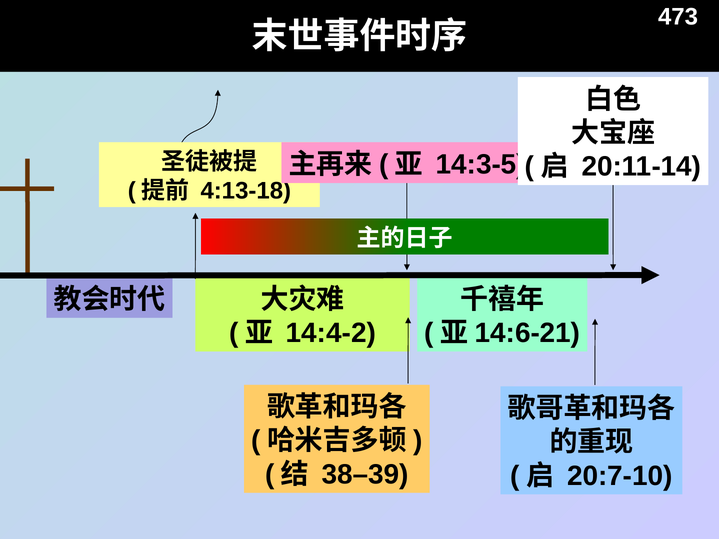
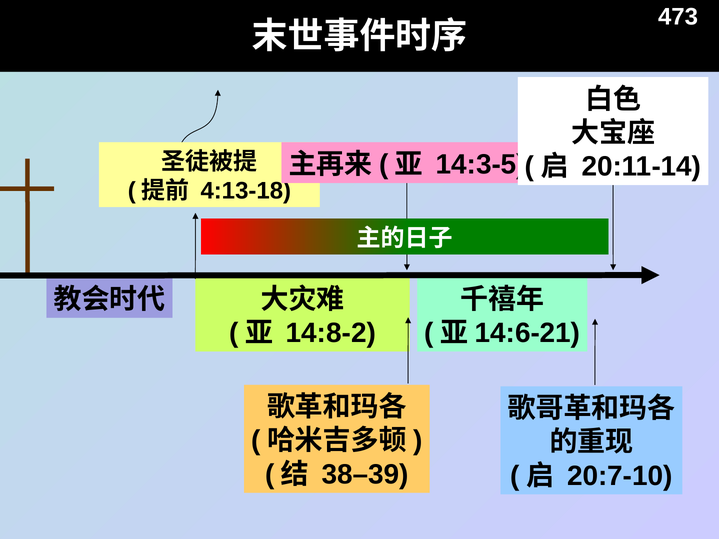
14:4-2: 14:4-2 -> 14:8-2
